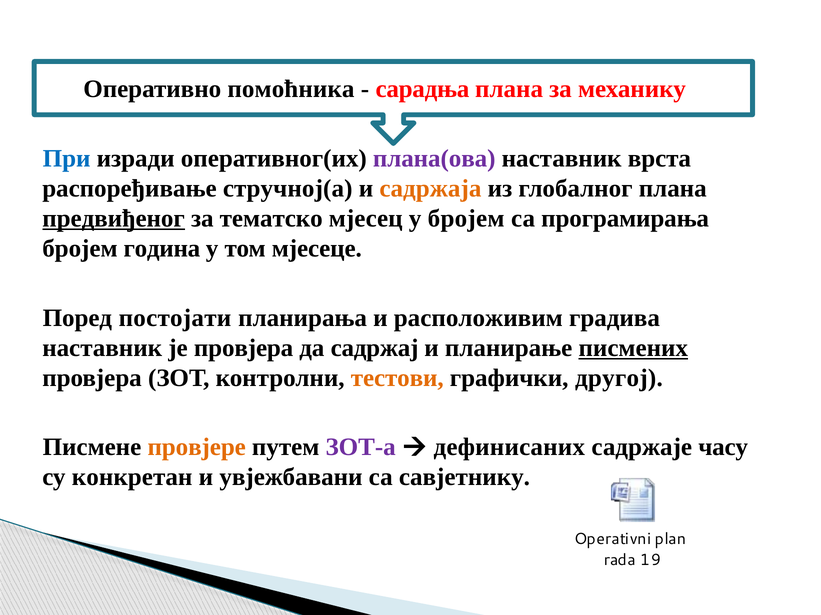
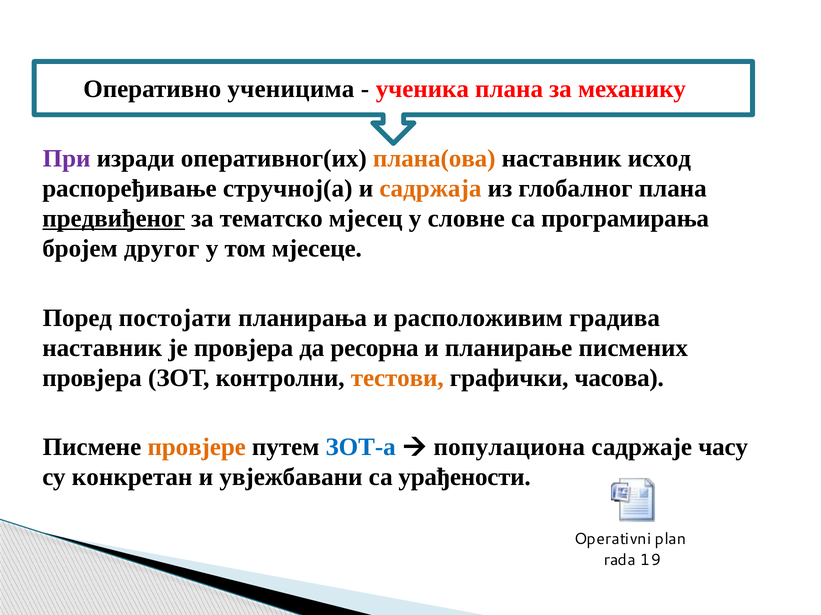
помоћника: помоћника -> ученицима
сарадња: сарадња -> ученика
При colour: blue -> purple
плана(ова colour: purple -> orange
врста: врста -> исход
у бројем: бројем -> словне
година: година -> другог
садржај: садржај -> ресорна
писмених underline: present -> none
другој: другој -> часова
ЗОТ-а colour: purple -> blue
дефинисаних: дефинисаних -> популациона
савјетнику: савјетнику -> урађености
